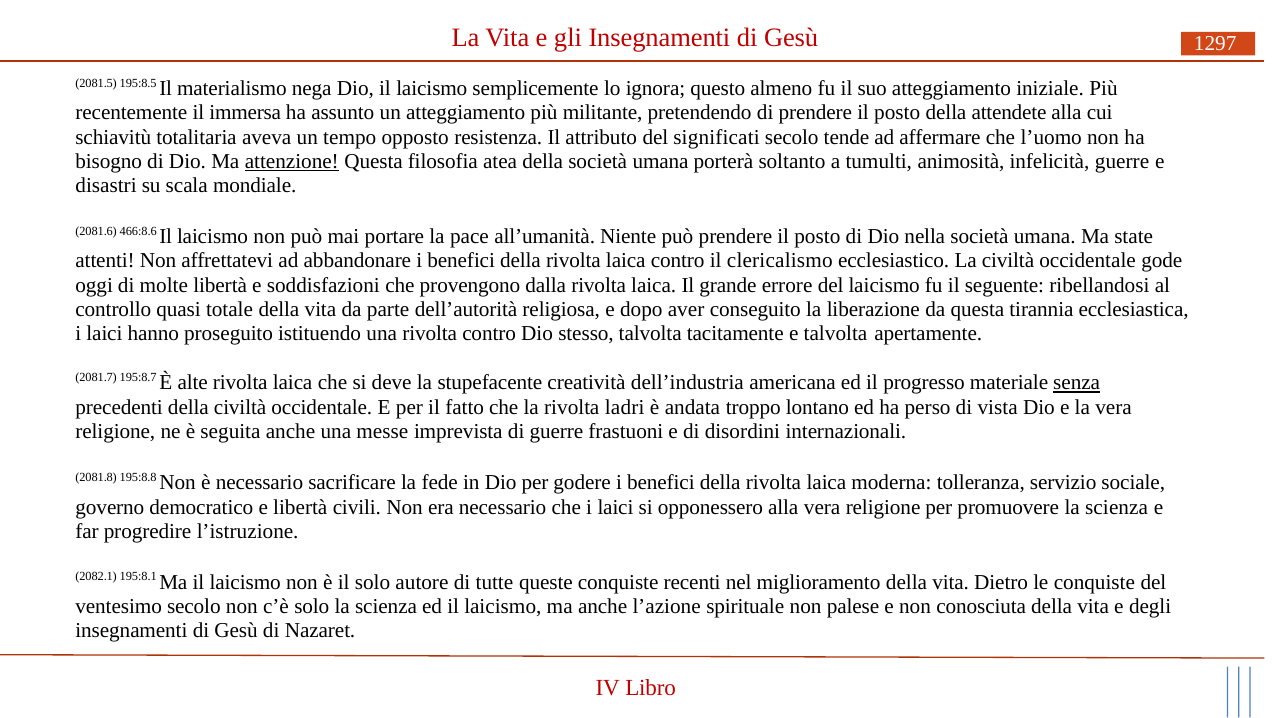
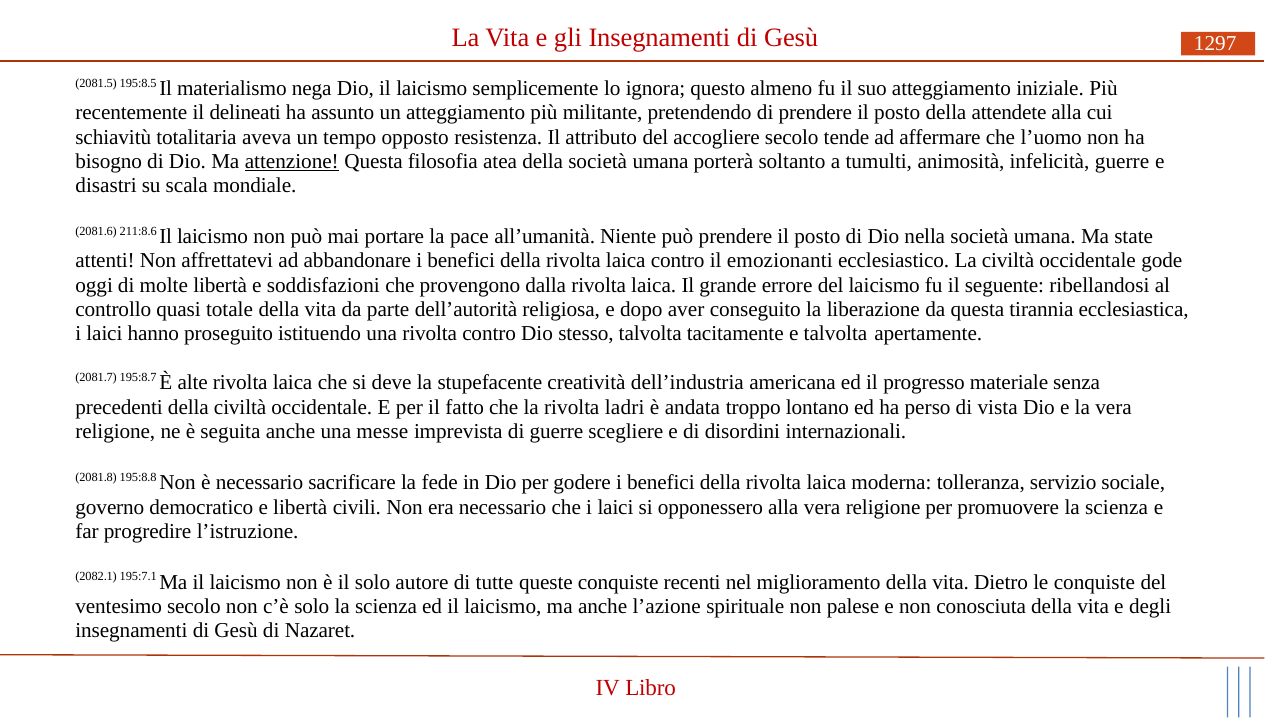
immersa: immersa -> delineati
significati: significati -> accogliere
466:8.6: 466:8.6 -> 211:8.6
clericalismo: clericalismo -> emozionanti
senza underline: present -> none
frastuoni: frastuoni -> scegliere
195:8.1: 195:8.1 -> 195:7.1
